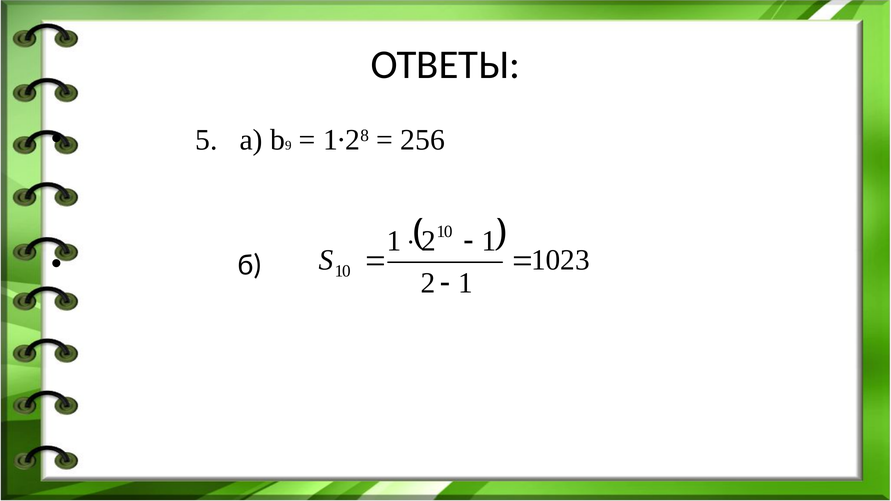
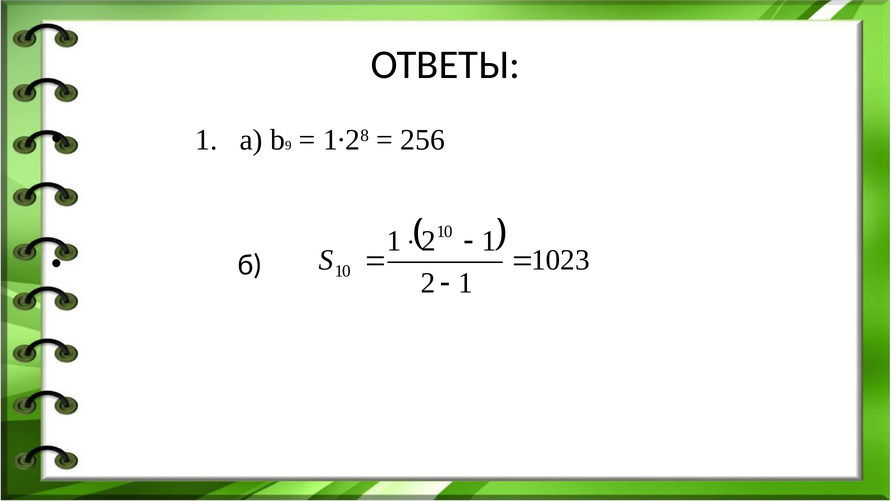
5 at (206, 140): 5 -> 1
